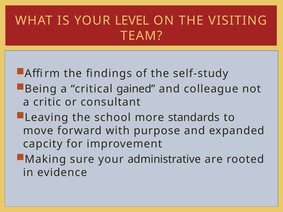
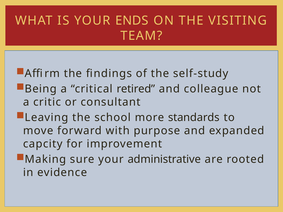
LEVEL: LEVEL -> ENDS
gained: gained -> retired
